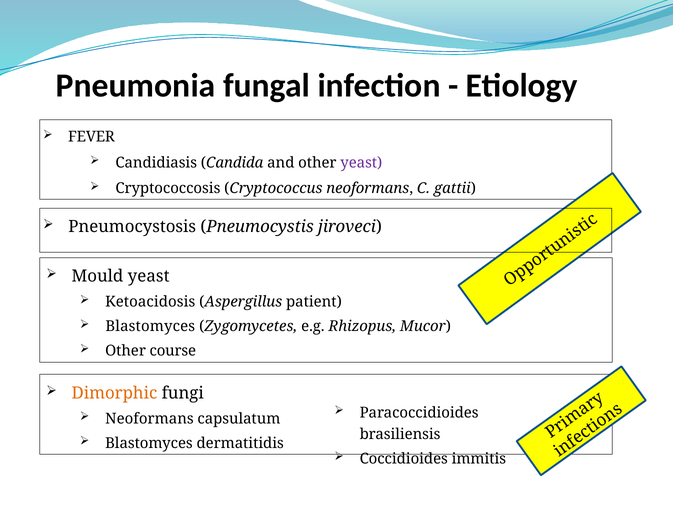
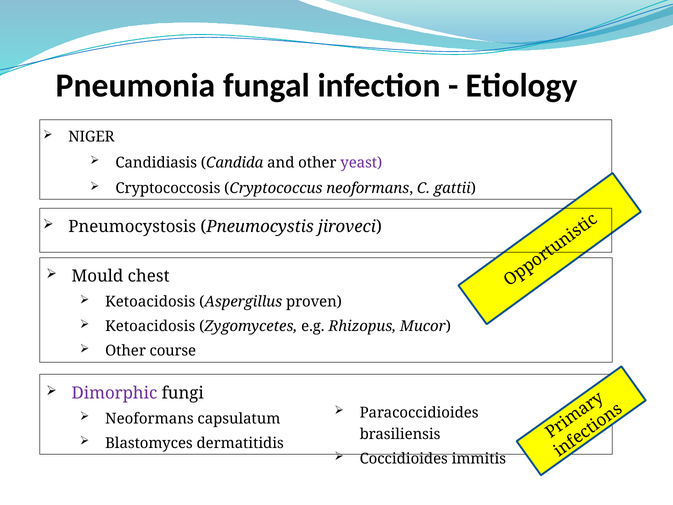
FEVER: FEVER -> NIGER
Mould yeast: yeast -> chest
patient: patient -> proven
Blastomyces at (150, 326): Blastomyces -> Ketoacidosis
Dimorphic colour: orange -> purple
